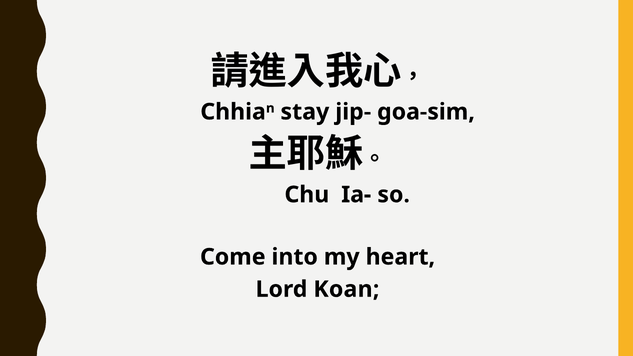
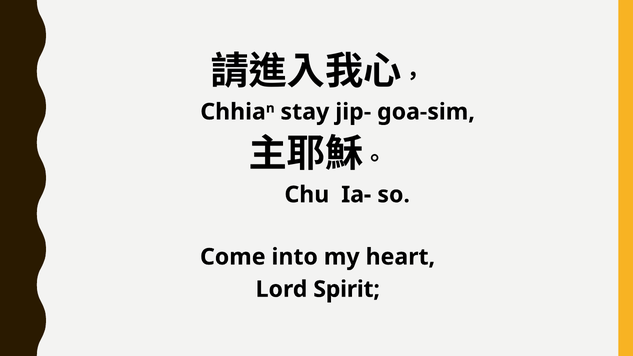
Koan: Koan -> Spirit
